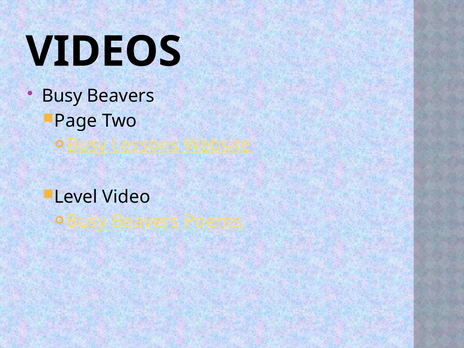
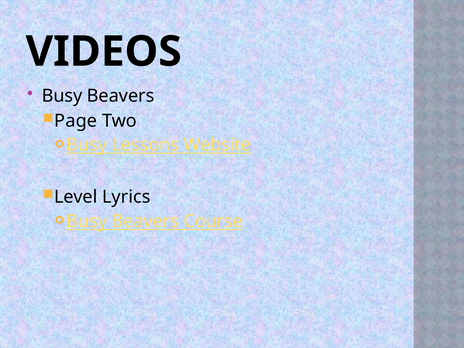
Video: Video -> Lyrics
Poems: Poems -> Course
